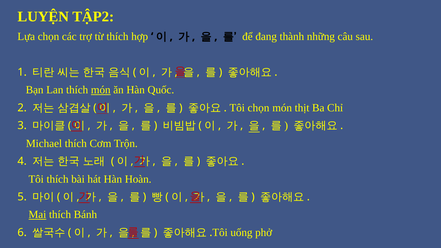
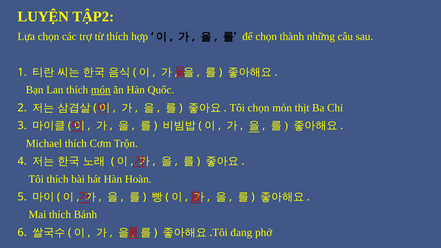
để đang: đang -> chọn
Mai underline: present -> none
uống: uống -> đang
